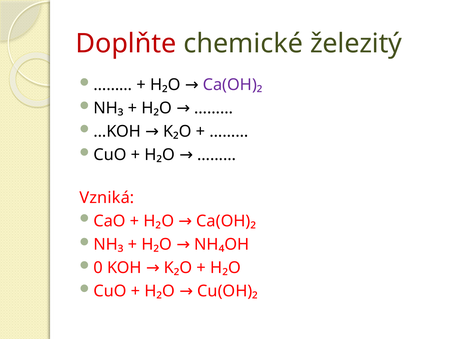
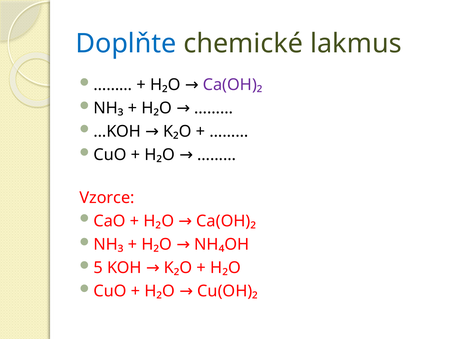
Doplňte colour: red -> blue
železitý: železitý -> lakmus
Vzniká: Vzniká -> Vzorce
0: 0 -> 5
